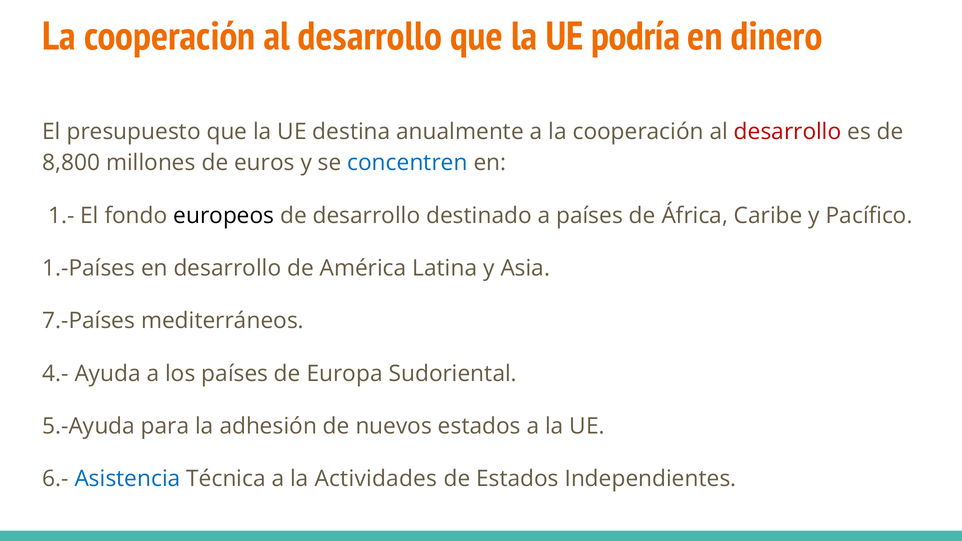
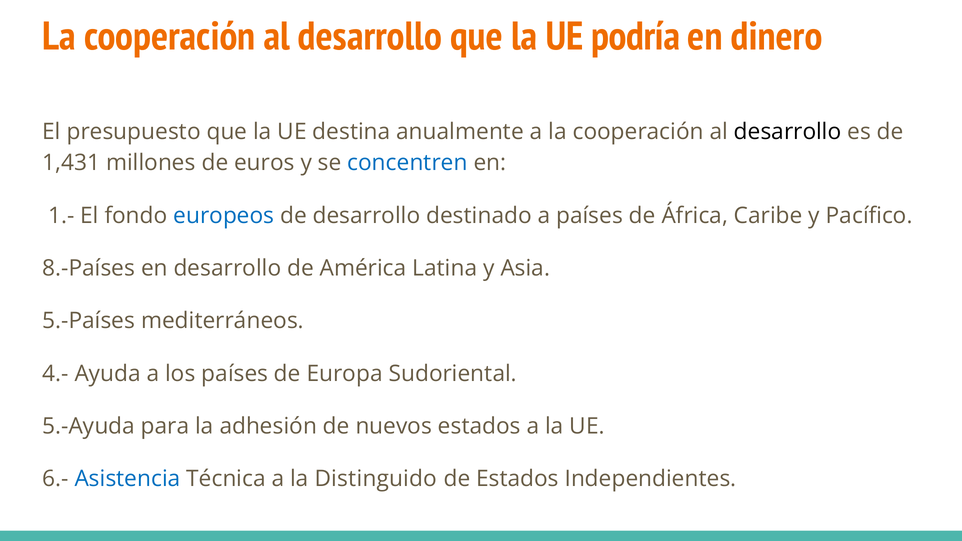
desarrollo at (788, 132) colour: red -> black
8,800: 8,800 -> 1,431
europeos colour: black -> blue
1.-Países: 1.-Países -> 8.-Países
7.-Países: 7.-Países -> 5.-Países
Actividades: Actividades -> Distinguido
